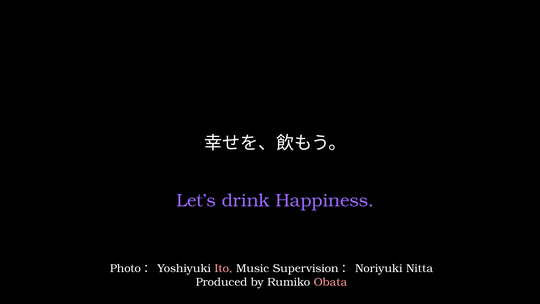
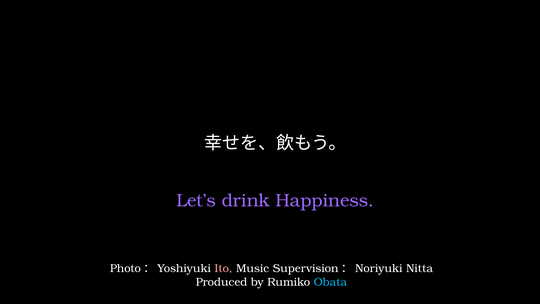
Obata colour: pink -> light blue
